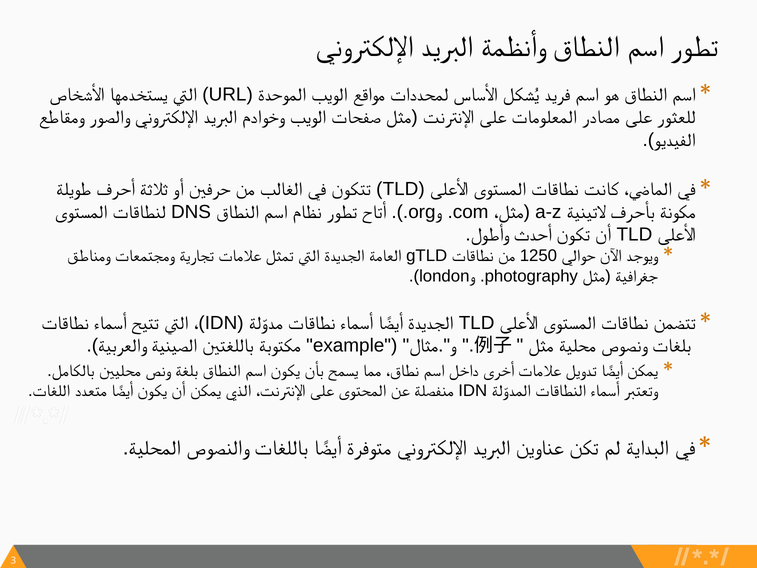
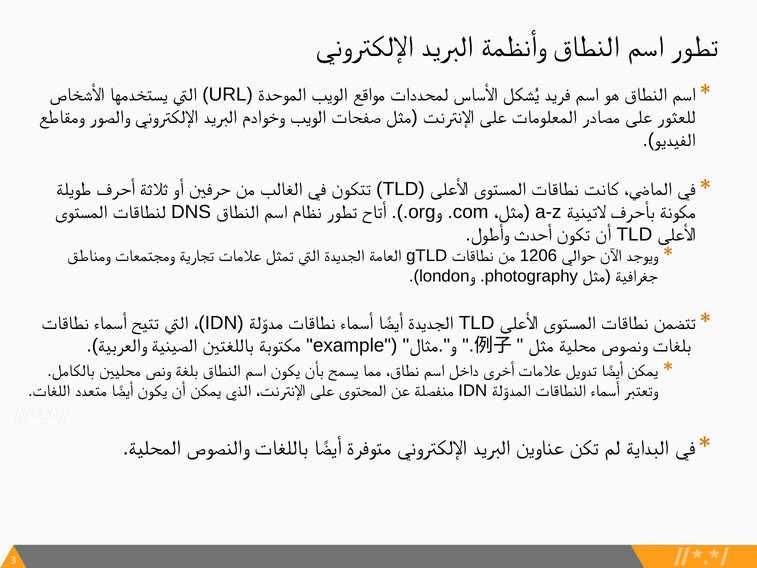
1250: 1250 -> 1206
